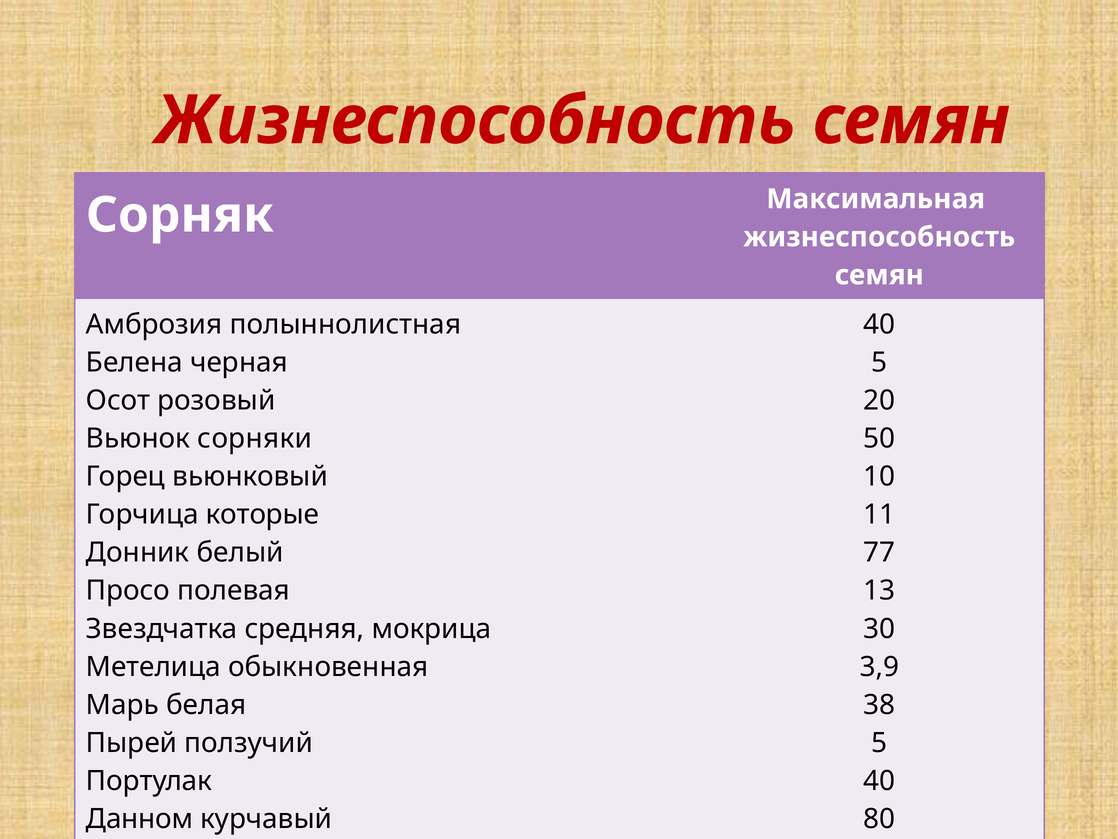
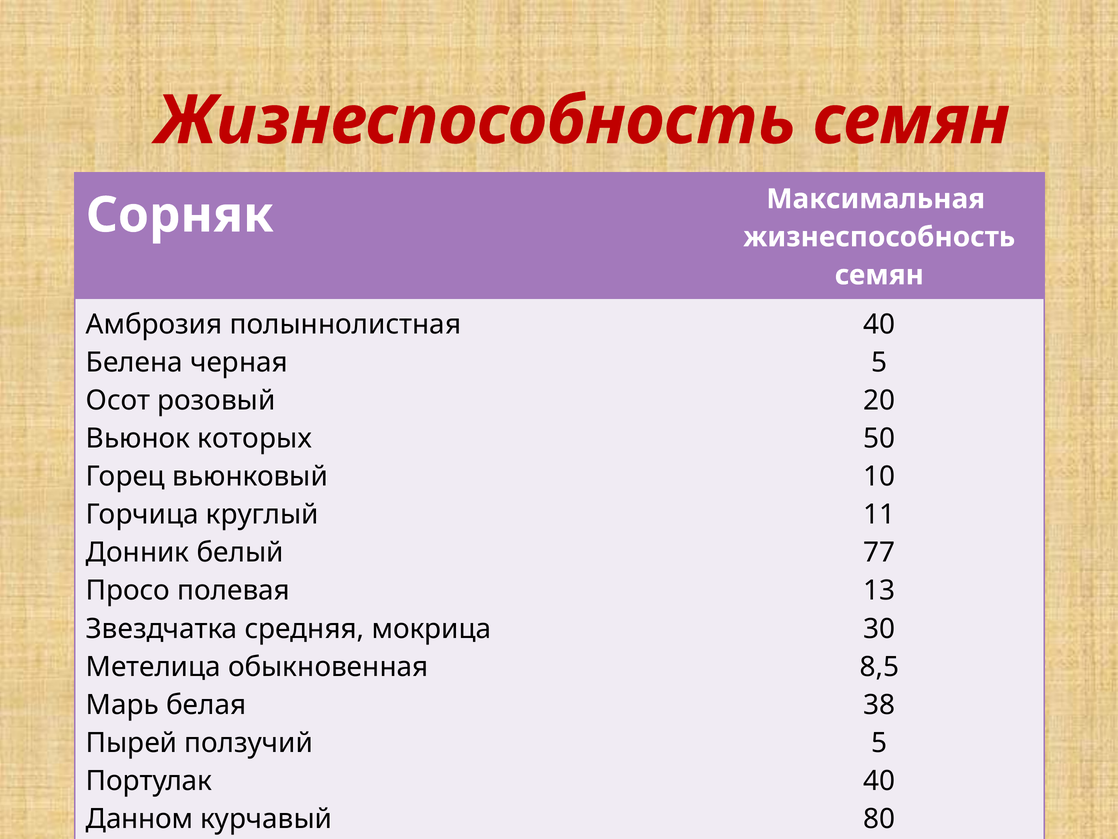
сорняки: сорняки -> которых
которые: которые -> круглый
3,9: 3,9 -> 8,5
